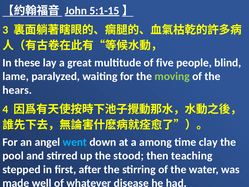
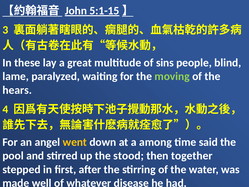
five: five -> sins
went colour: light blue -> yellow
clay: clay -> said
teaching: teaching -> together
